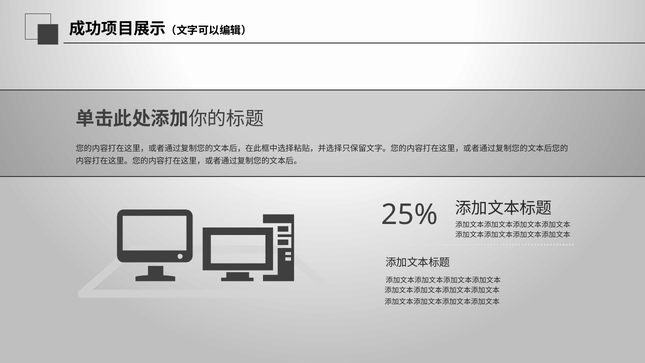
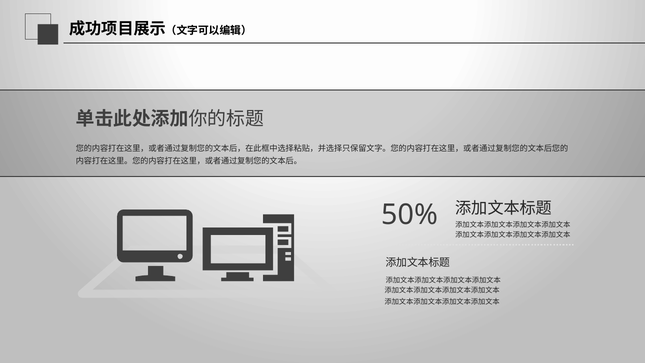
25%: 25% -> 50%
